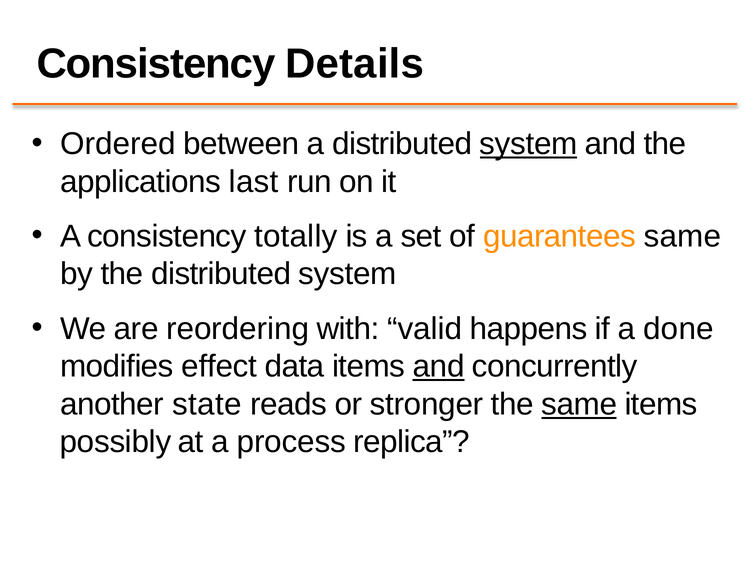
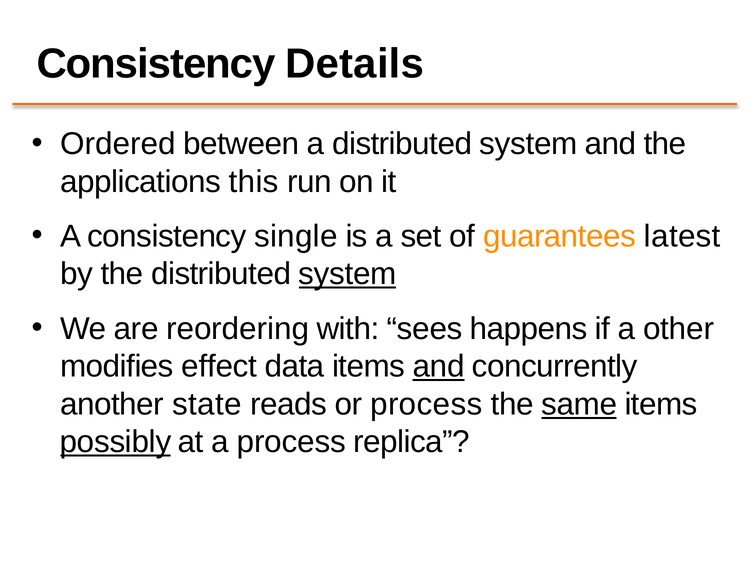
system at (528, 144) underline: present -> none
last: last -> this
totally: totally -> single
guarantees same: same -> latest
system at (347, 274) underline: none -> present
valid: valid -> sees
done: done -> other
or stronger: stronger -> process
possibly underline: none -> present
